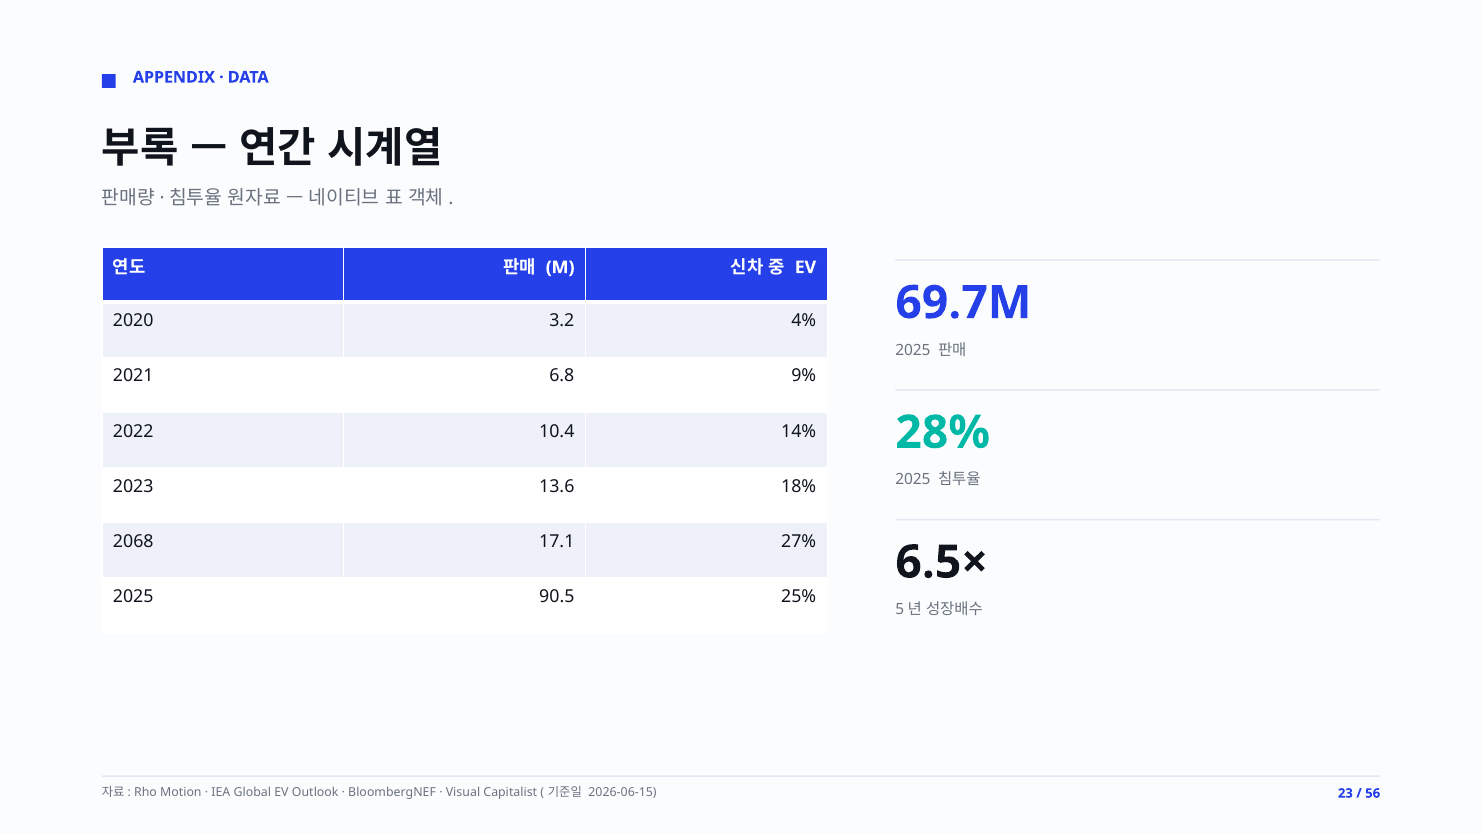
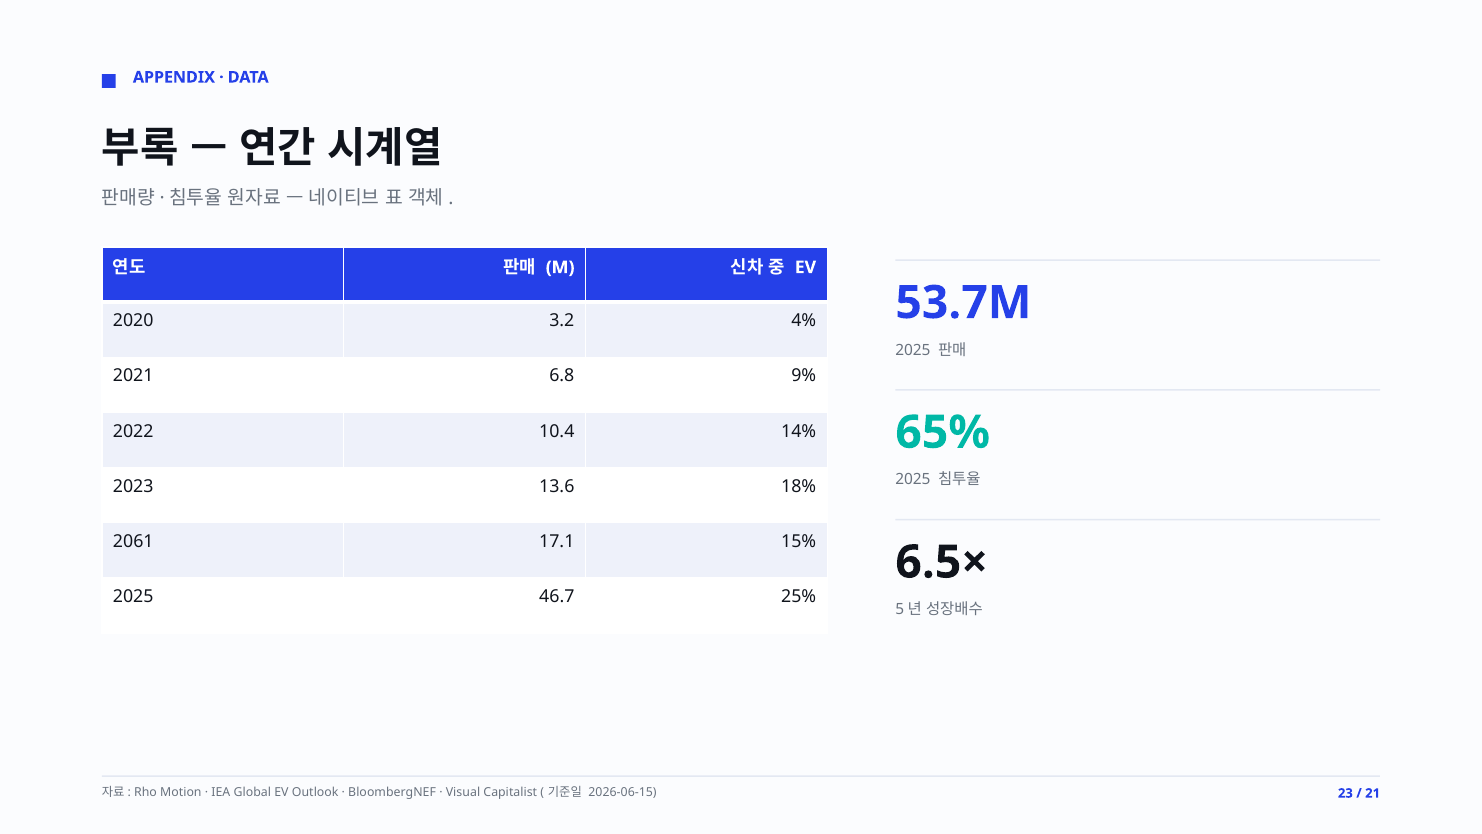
69.7M: 69.7M -> 53.7M
28%: 28% -> 65%
2068: 2068 -> 2061
27%: 27% -> 15%
90.5: 90.5 -> 46.7
56: 56 -> 21
